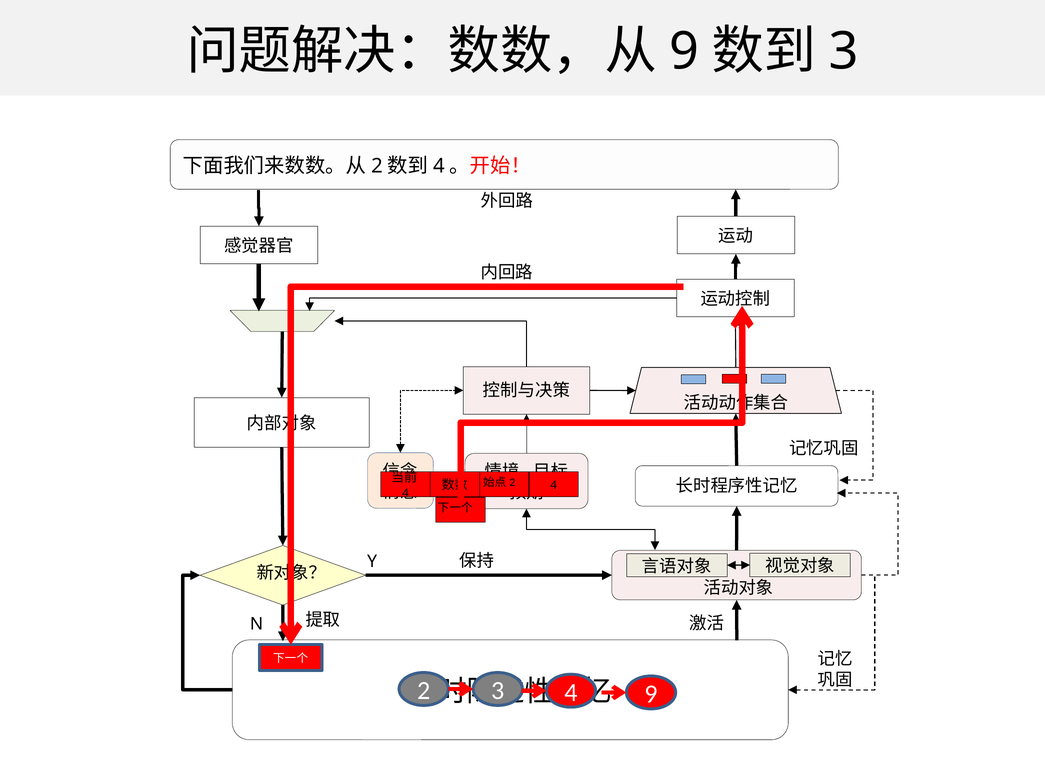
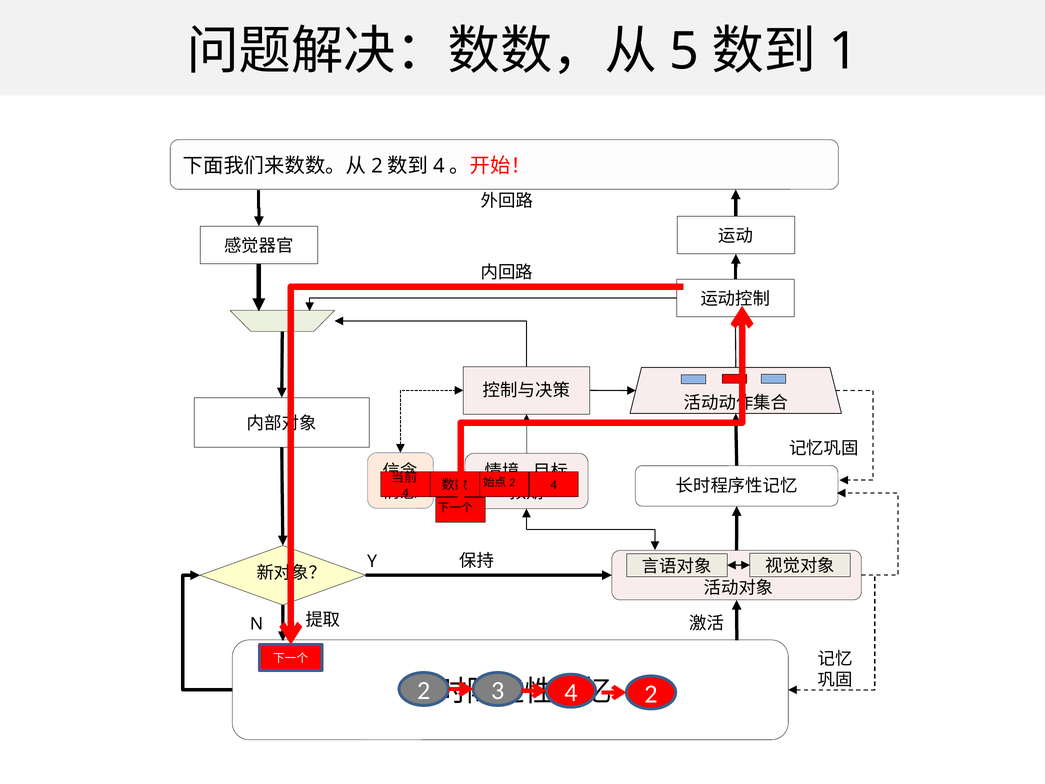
9 at (684, 51): 9 -> 5
3 at (844, 51): 3 -> 1
9 at (651, 694): 9 -> 2
